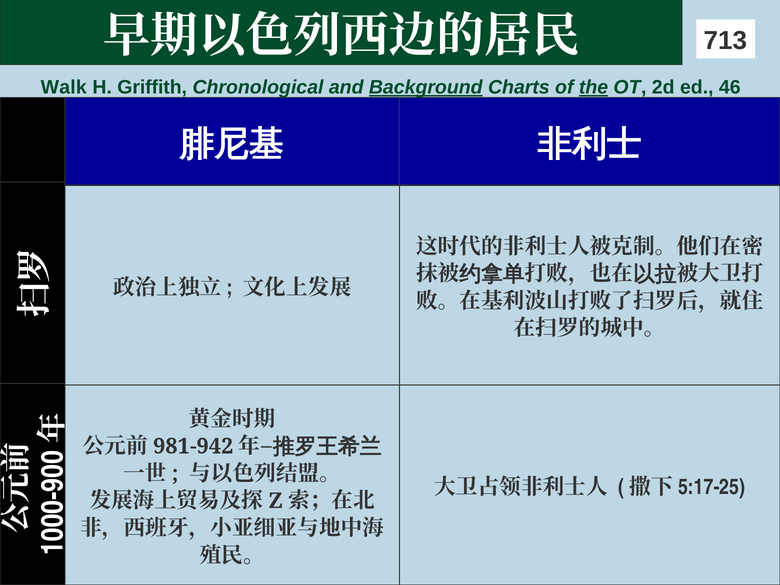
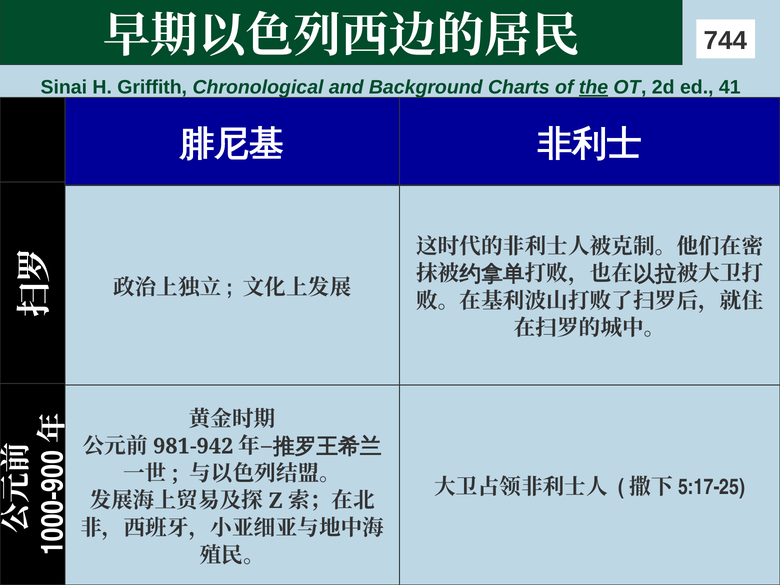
713: 713 -> 744
Walk: Walk -> Sinai
Background underline: present -> none
46: 46 -> 41
